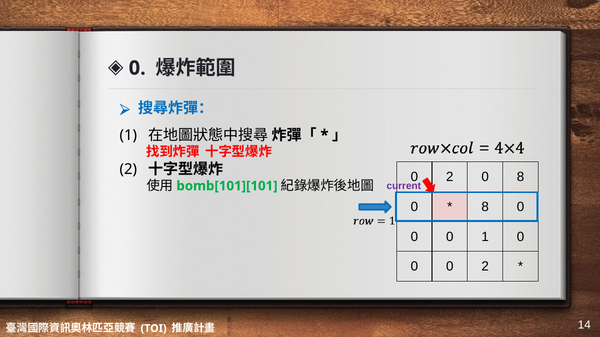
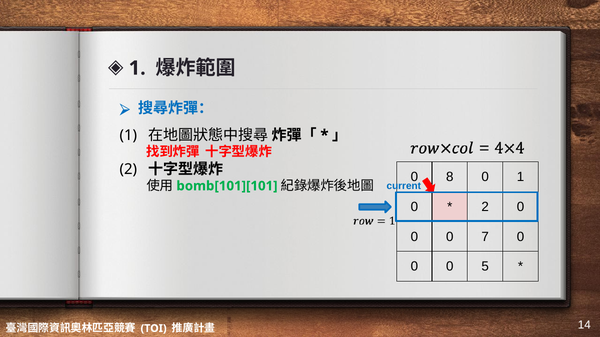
0 at (137, 68): 0 -> 1
2 at (450, 177): 2 -> 8
0 8: 8 -> 1
current colour: purple -> blue
8 at (485, 207): 8 -> 2
0 1: 1 -> 7
0 0 2: 2 -> 5
